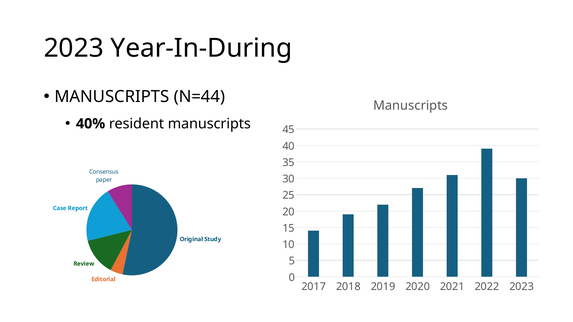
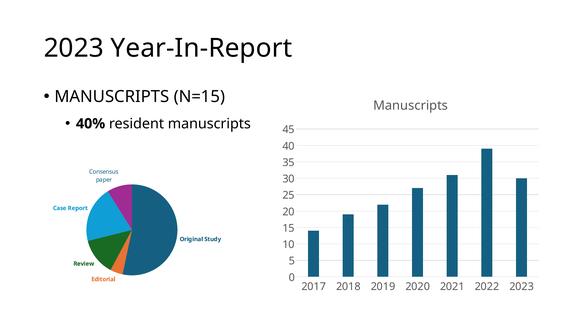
Year-In-During: Year-In-During -> Year-In-Report
N=44: N=44 -> N=15
